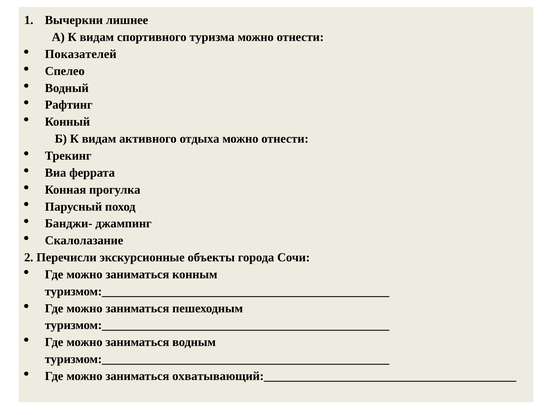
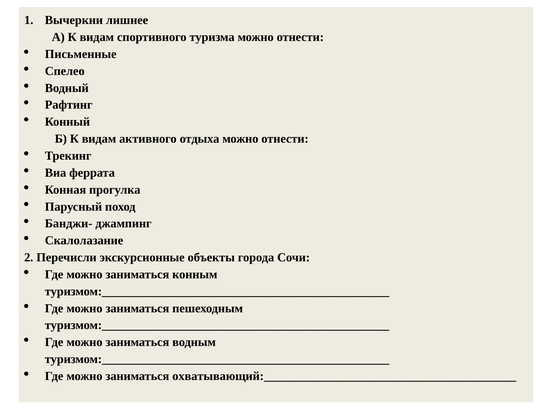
Показателей: Показателей -> Письменные
